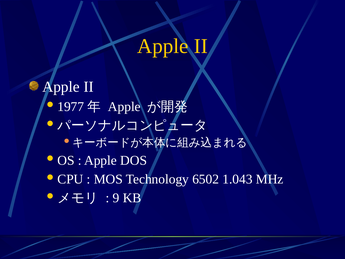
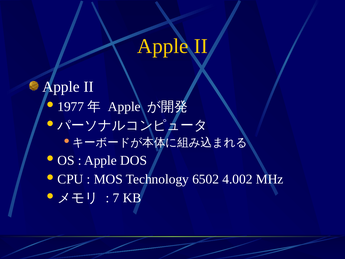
1.043: 1.043 -> 4.002
9: 9 -> 7
